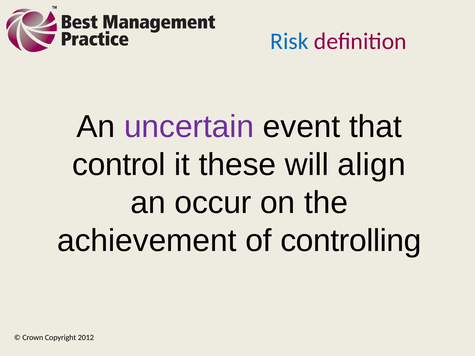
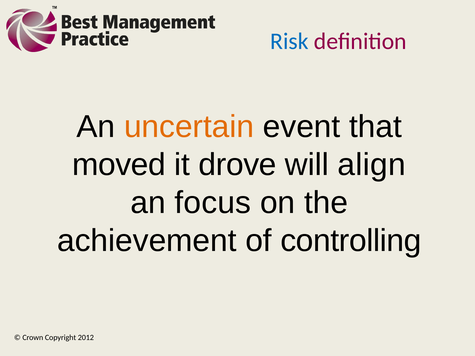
uncertain colour: purple -> orange
control: control -> moved
these: these -> drove
occur: occur -> focus
